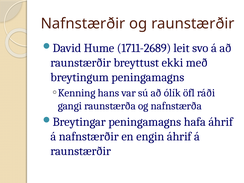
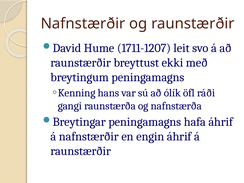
1711-2689: 1711-2689 -> 1711-1207
